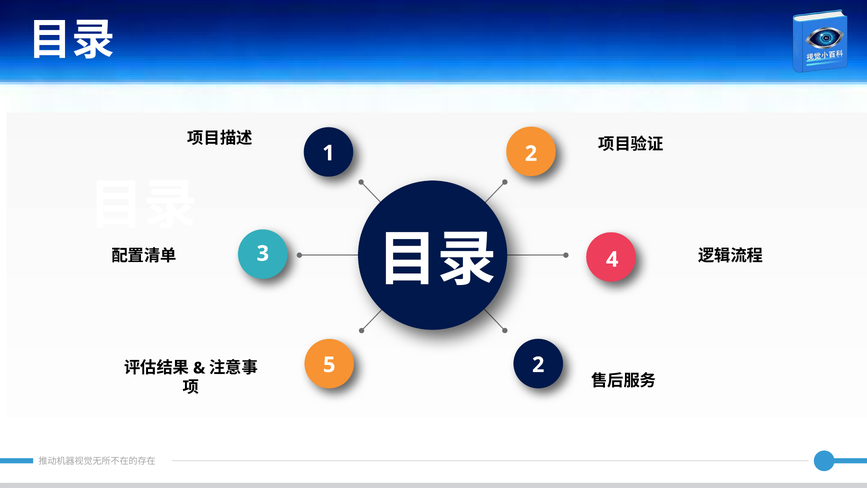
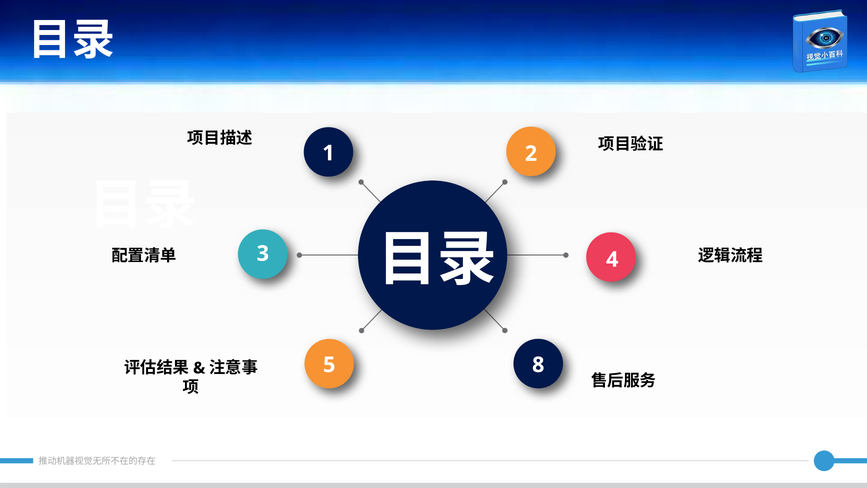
5 2: 2 -> 8
